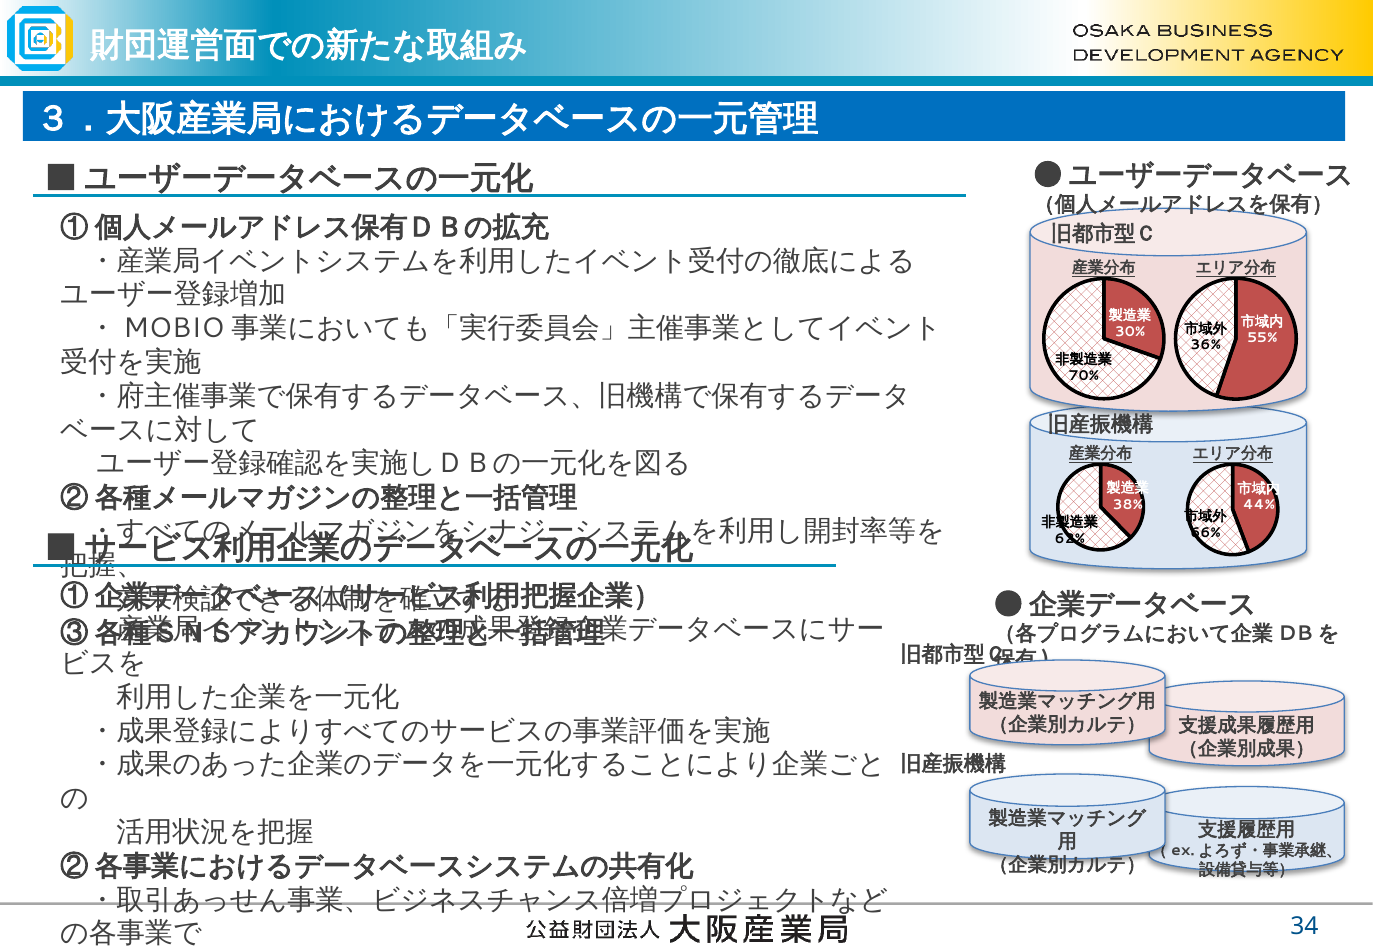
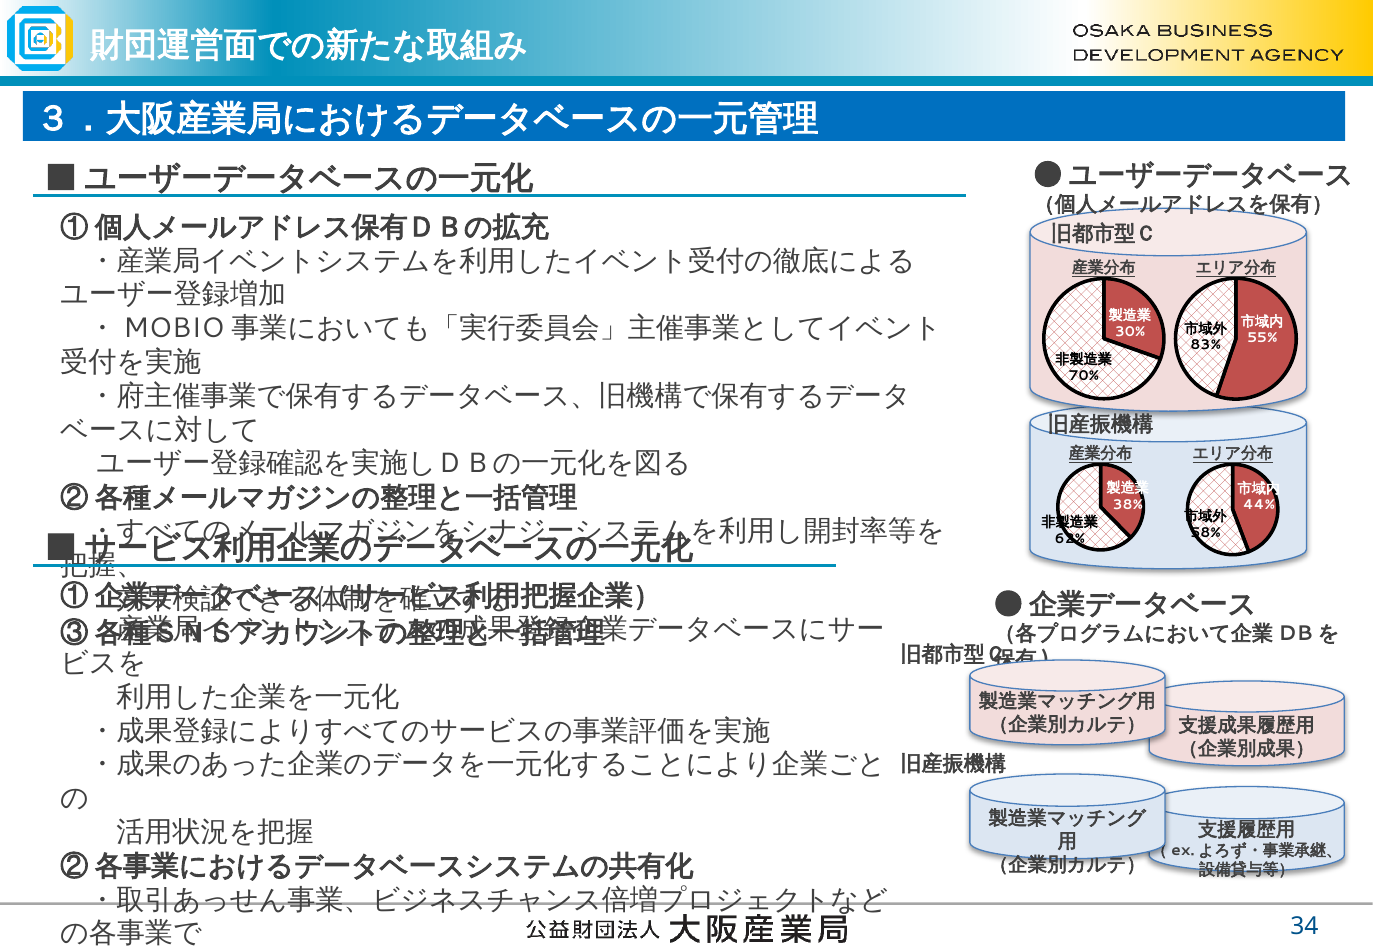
36%: 36% -> 83%
66%: 66% -> 58%
